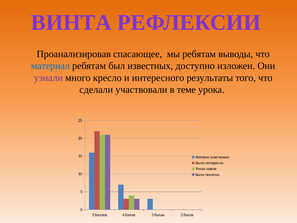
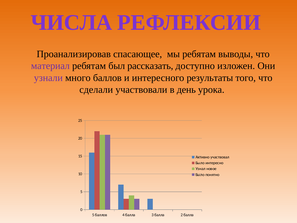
ВИНТА: ВИНТА -> ЧИСЛА
материал colour: blue -> purple
известных: известных -> рассказать
много кресло: кресло -> баллов
теме: теме -> день
